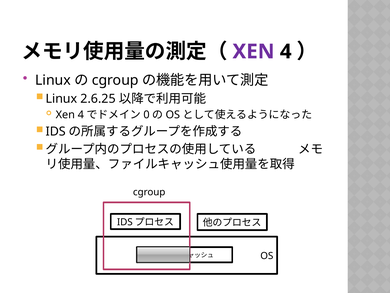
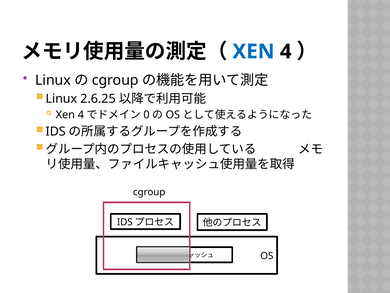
XEN at (253, 51) colour: purple -> blue
